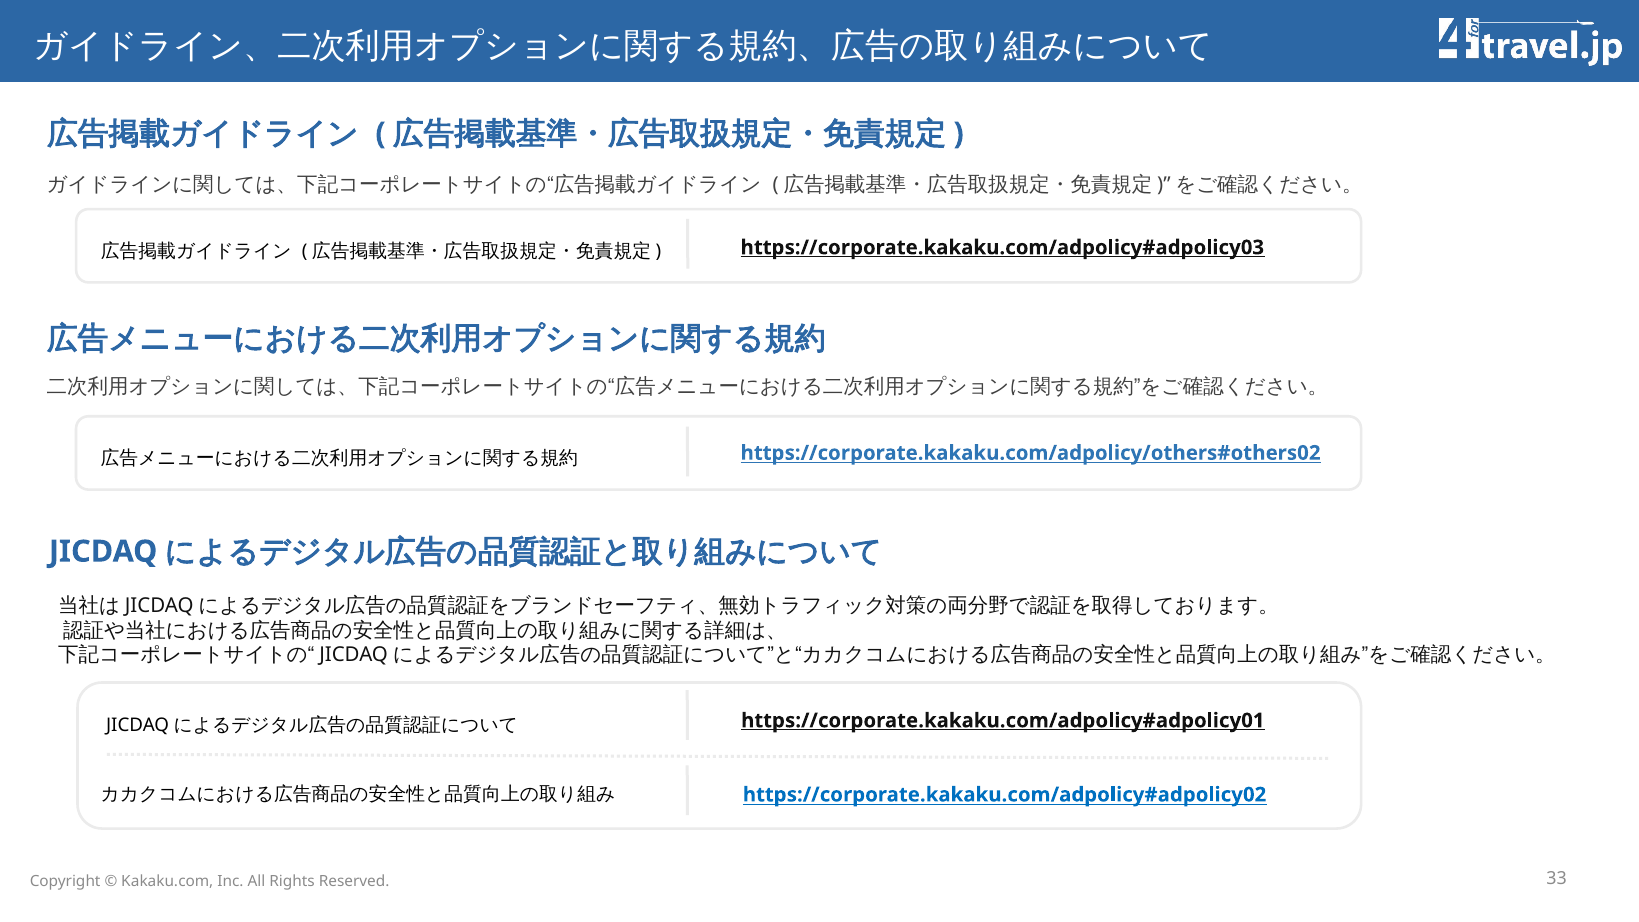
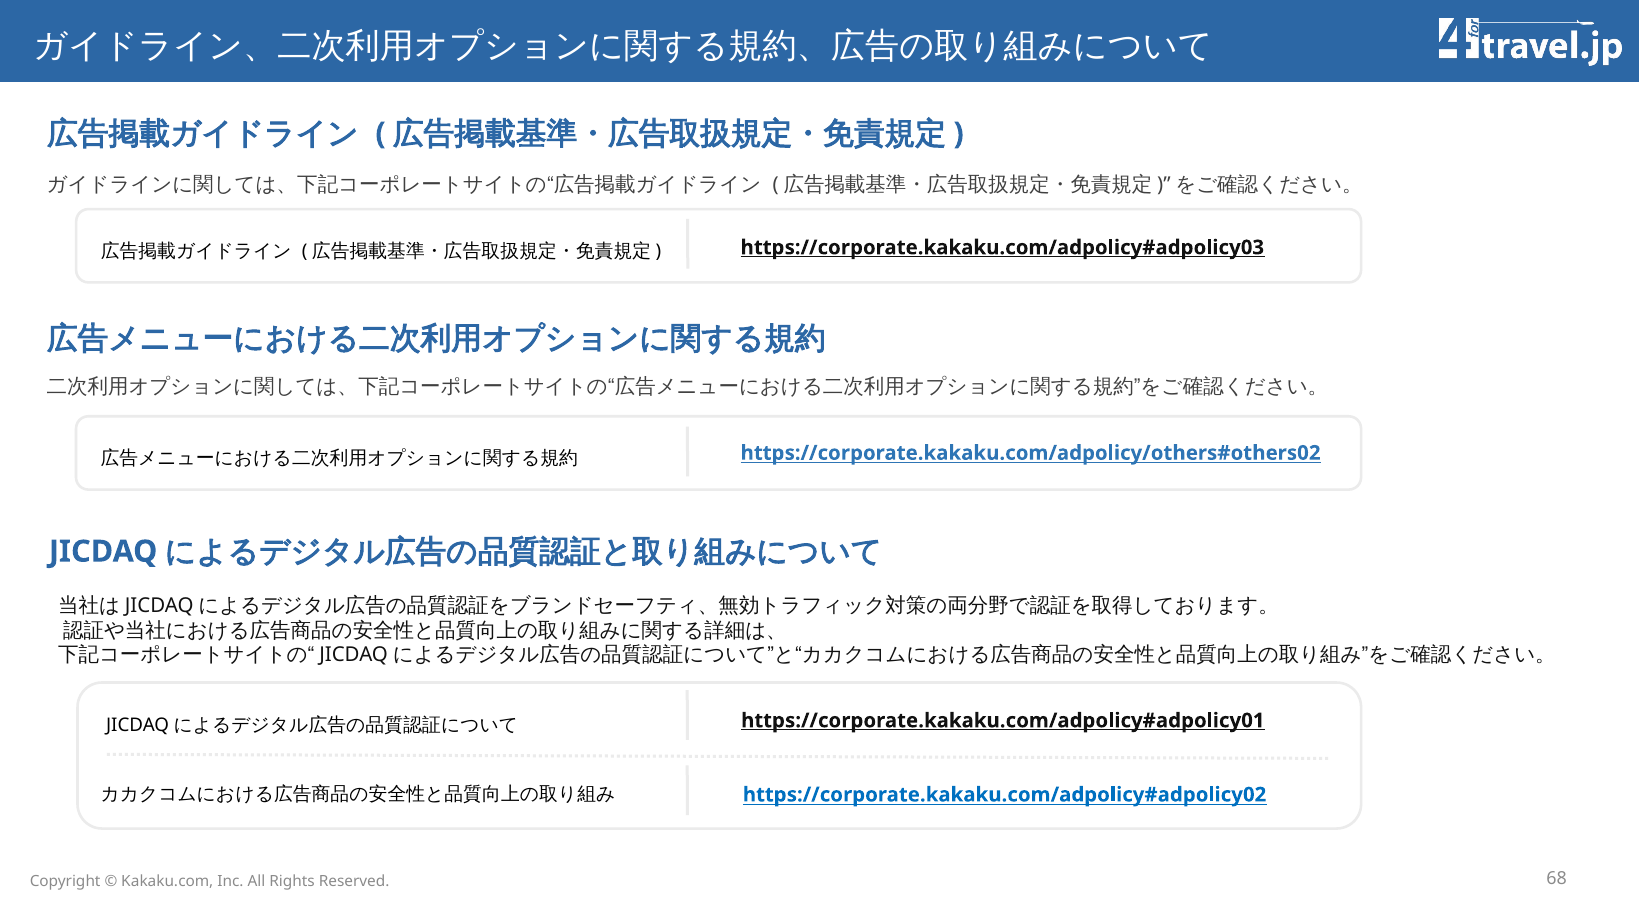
33: 33 -> 68
